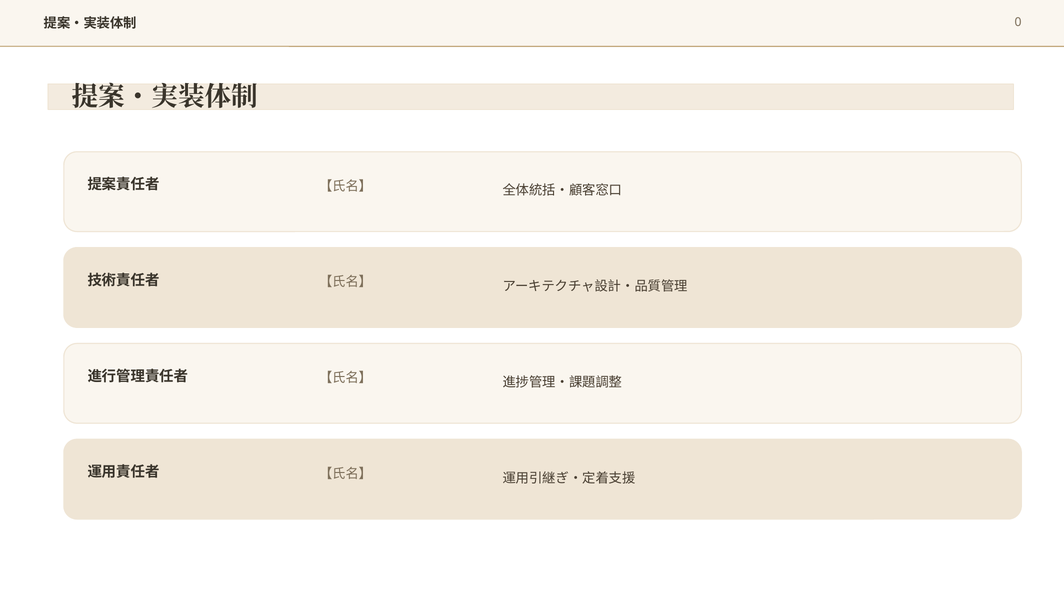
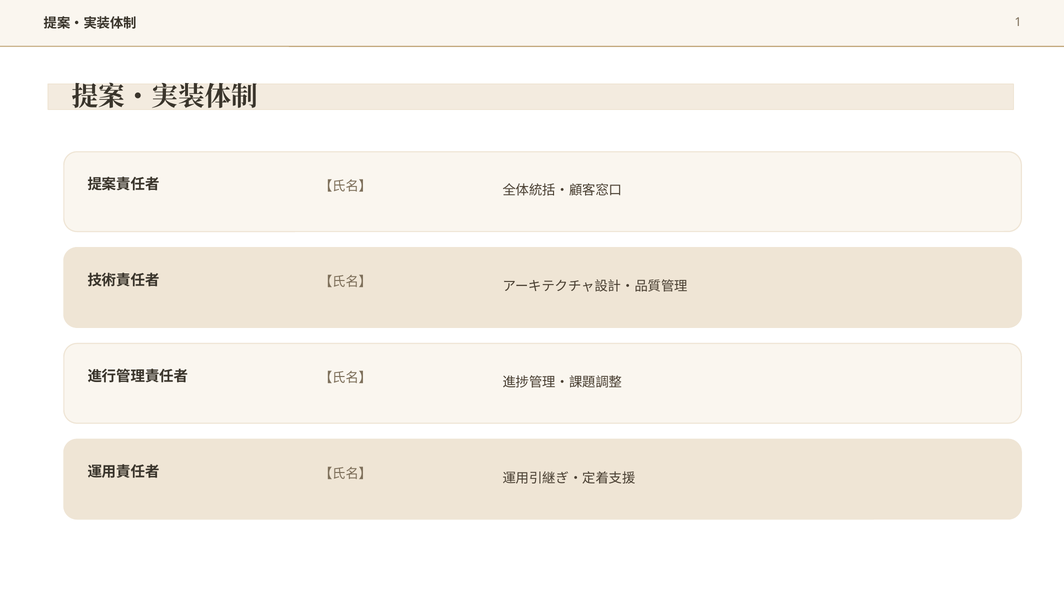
0: 0 -> 1
